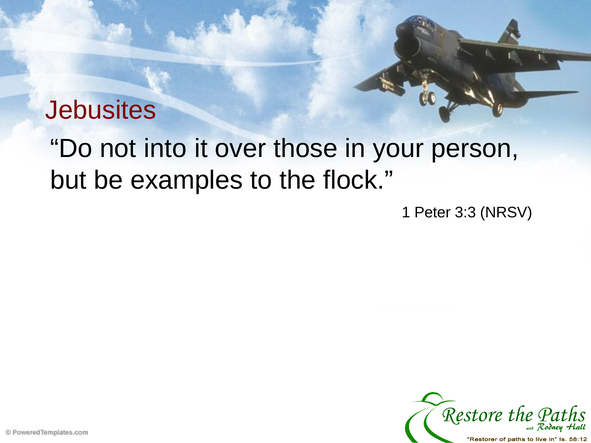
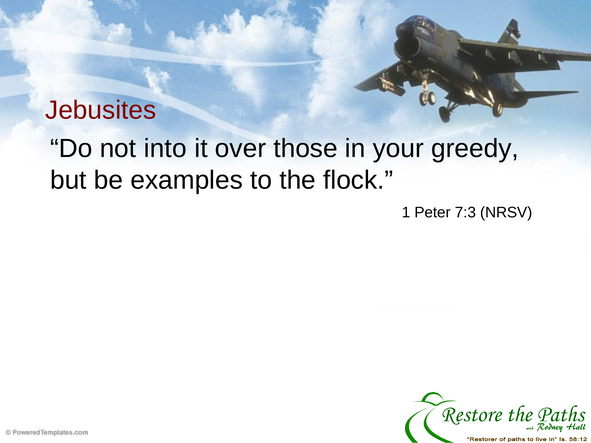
person: person -> greedy
3:3: 3:3 -> 7:3
